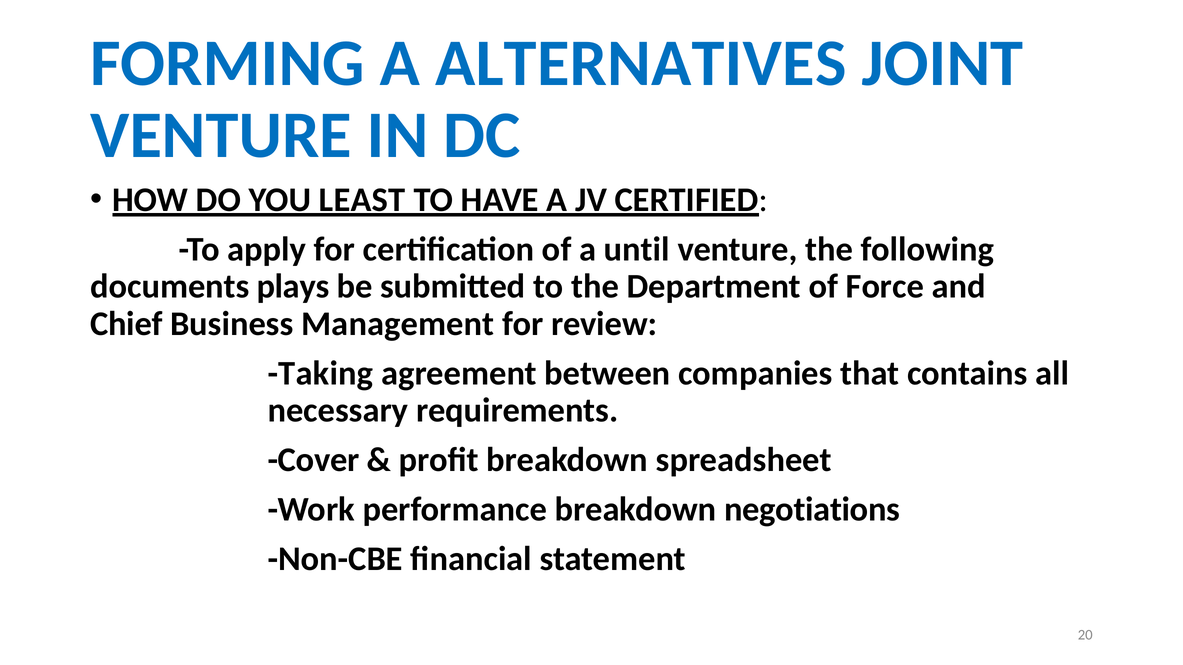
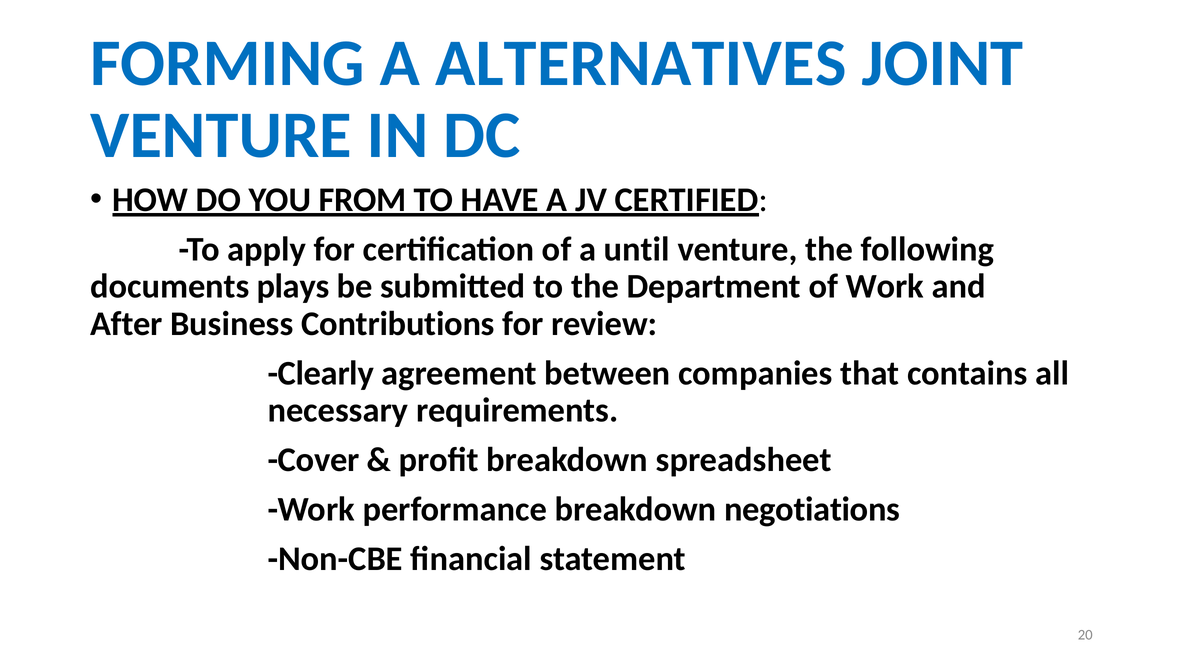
LEAST: LEAST -> FROM
of Force: Force -> Work
Chief: Chief -> After
Management: Management -> Contributions
Taking: Taking -> Clearly
